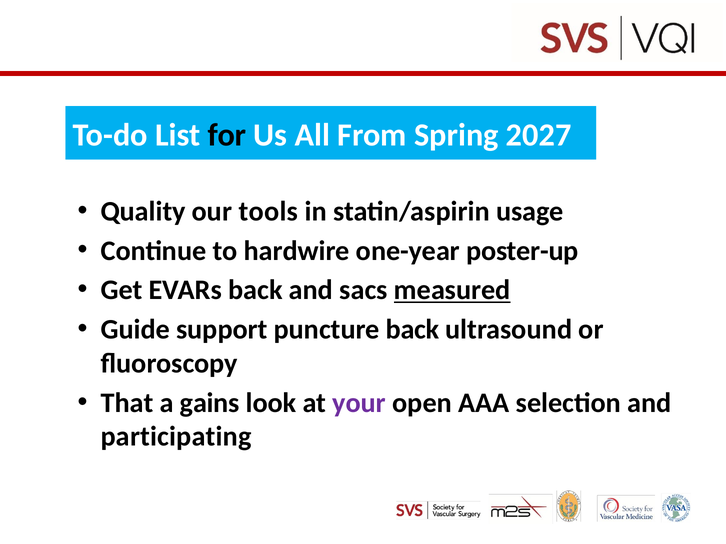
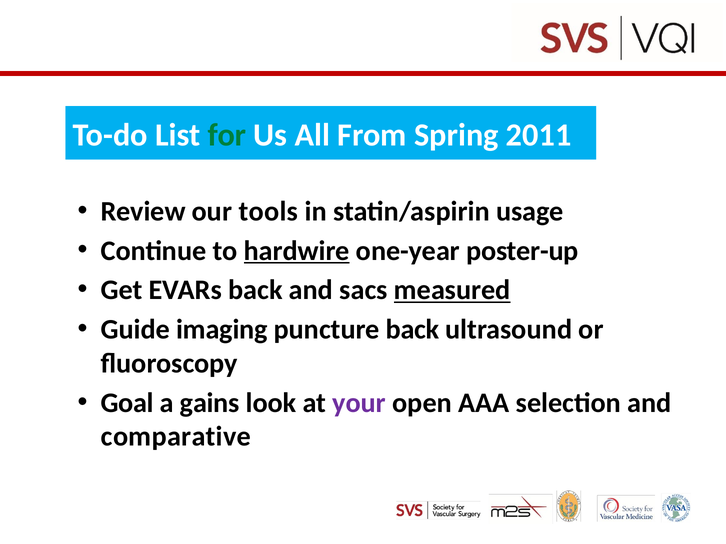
for colour: black -> green
2027: 2027 -> 2011
Quality: Quality -> Review
hardwire underline: none -> present
support: support -> imaging
That: That -> Goal
participating: participating -> comparative
